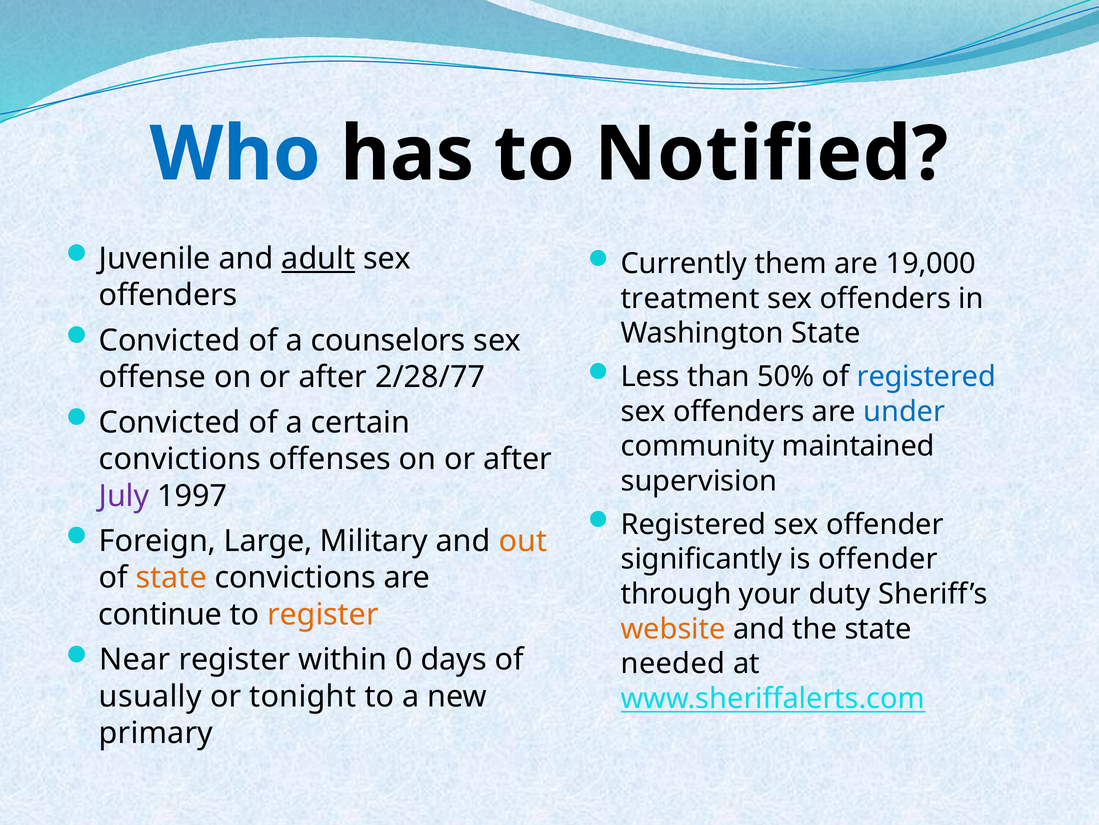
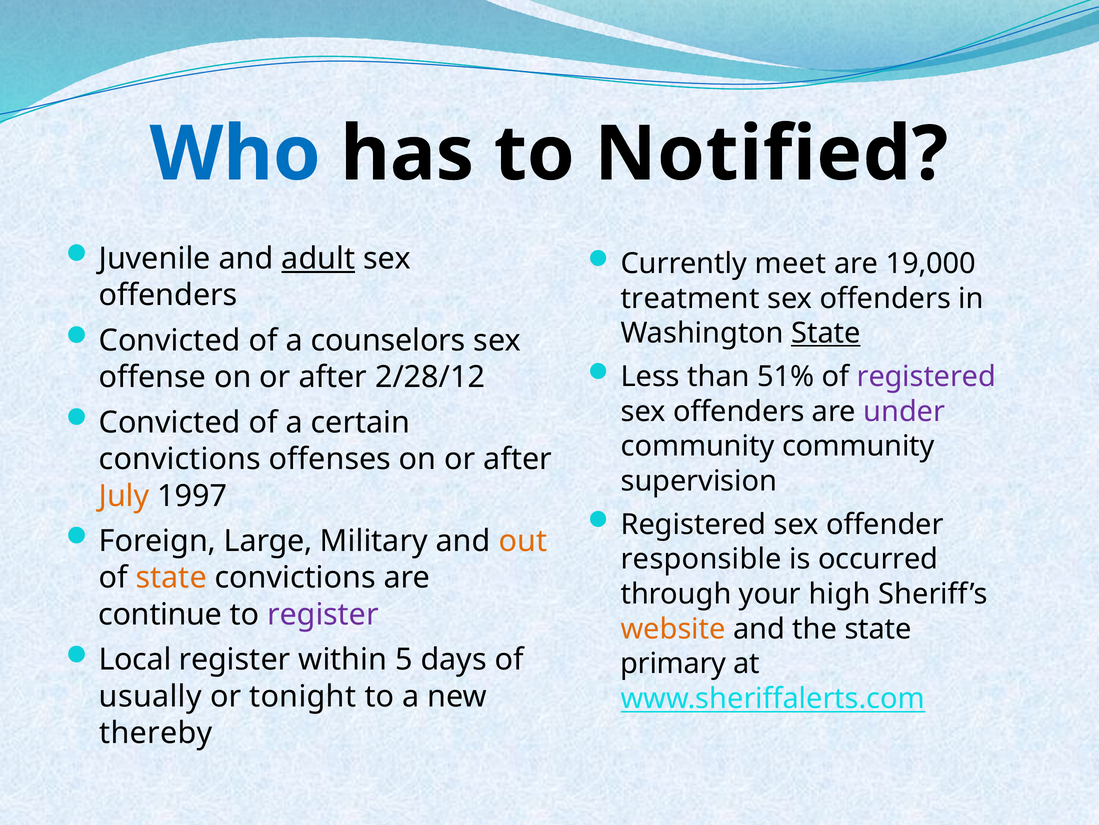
them: them -> meet
State at (826, 333) underline: none -> present
50%: 50% -> 51%
registered at (926, 376) colour: blue -> purple
2/28/77: 2/28/77 -> 2/28/12
under colour: blue -> purple
community maintained: maintained -> community
July colour: purple -> orange
significantly: significantly -> responsible
is offender: offender -> occurred
duty: duty -> high
register at (323, 614) colour: orange -> purple
Near: Near -> Local
0: 0 -> 5
needed: needed -> primary
primary: primary -> thereby
